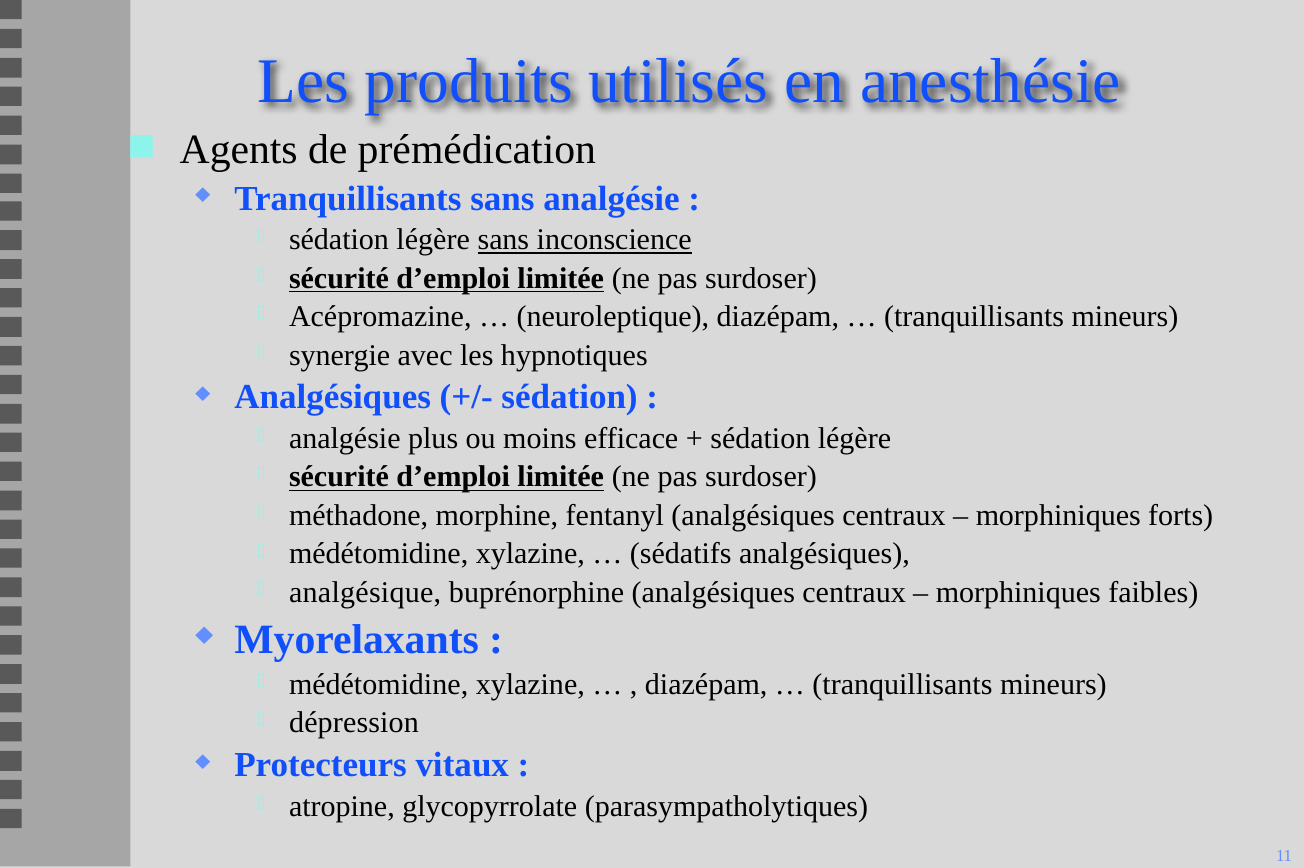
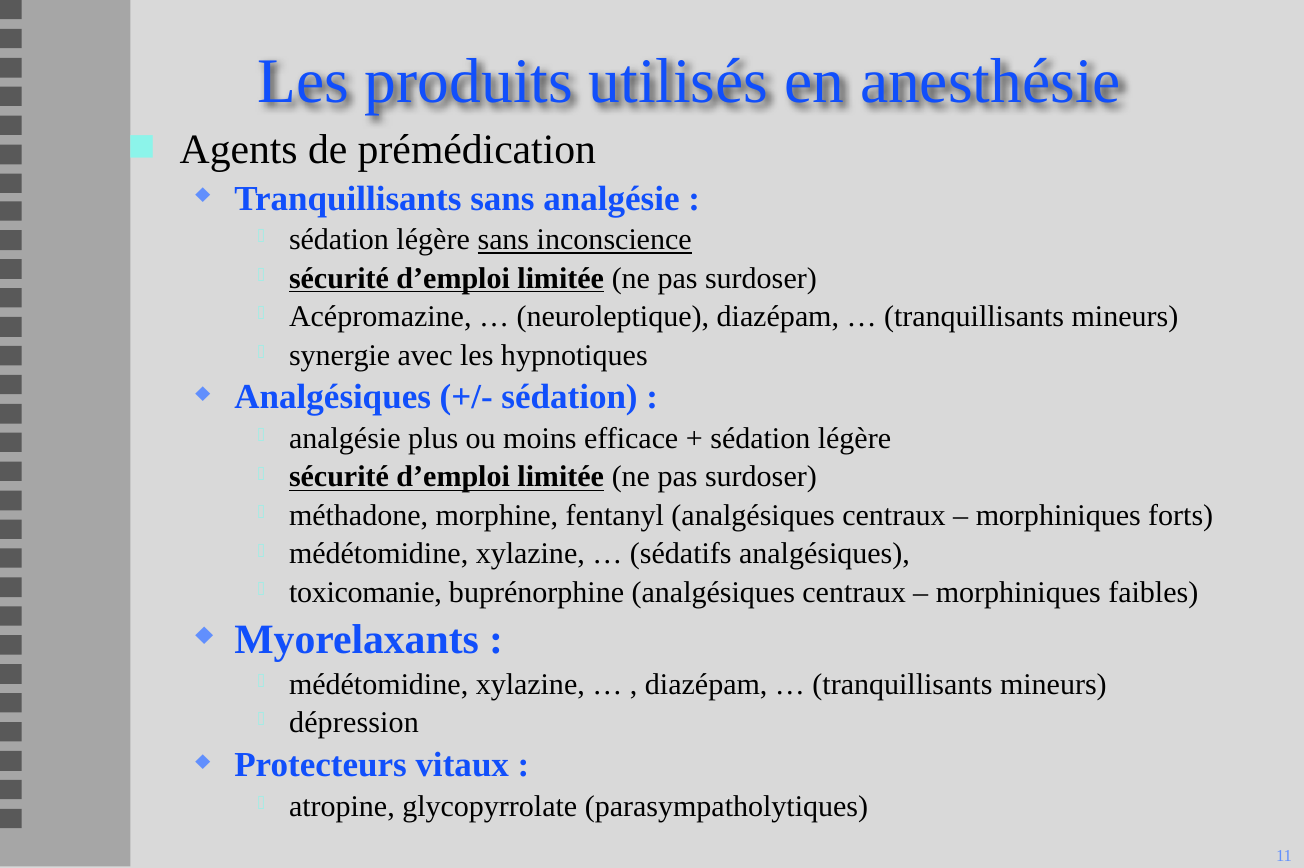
analgésique: analgésique -> toxicomanie
